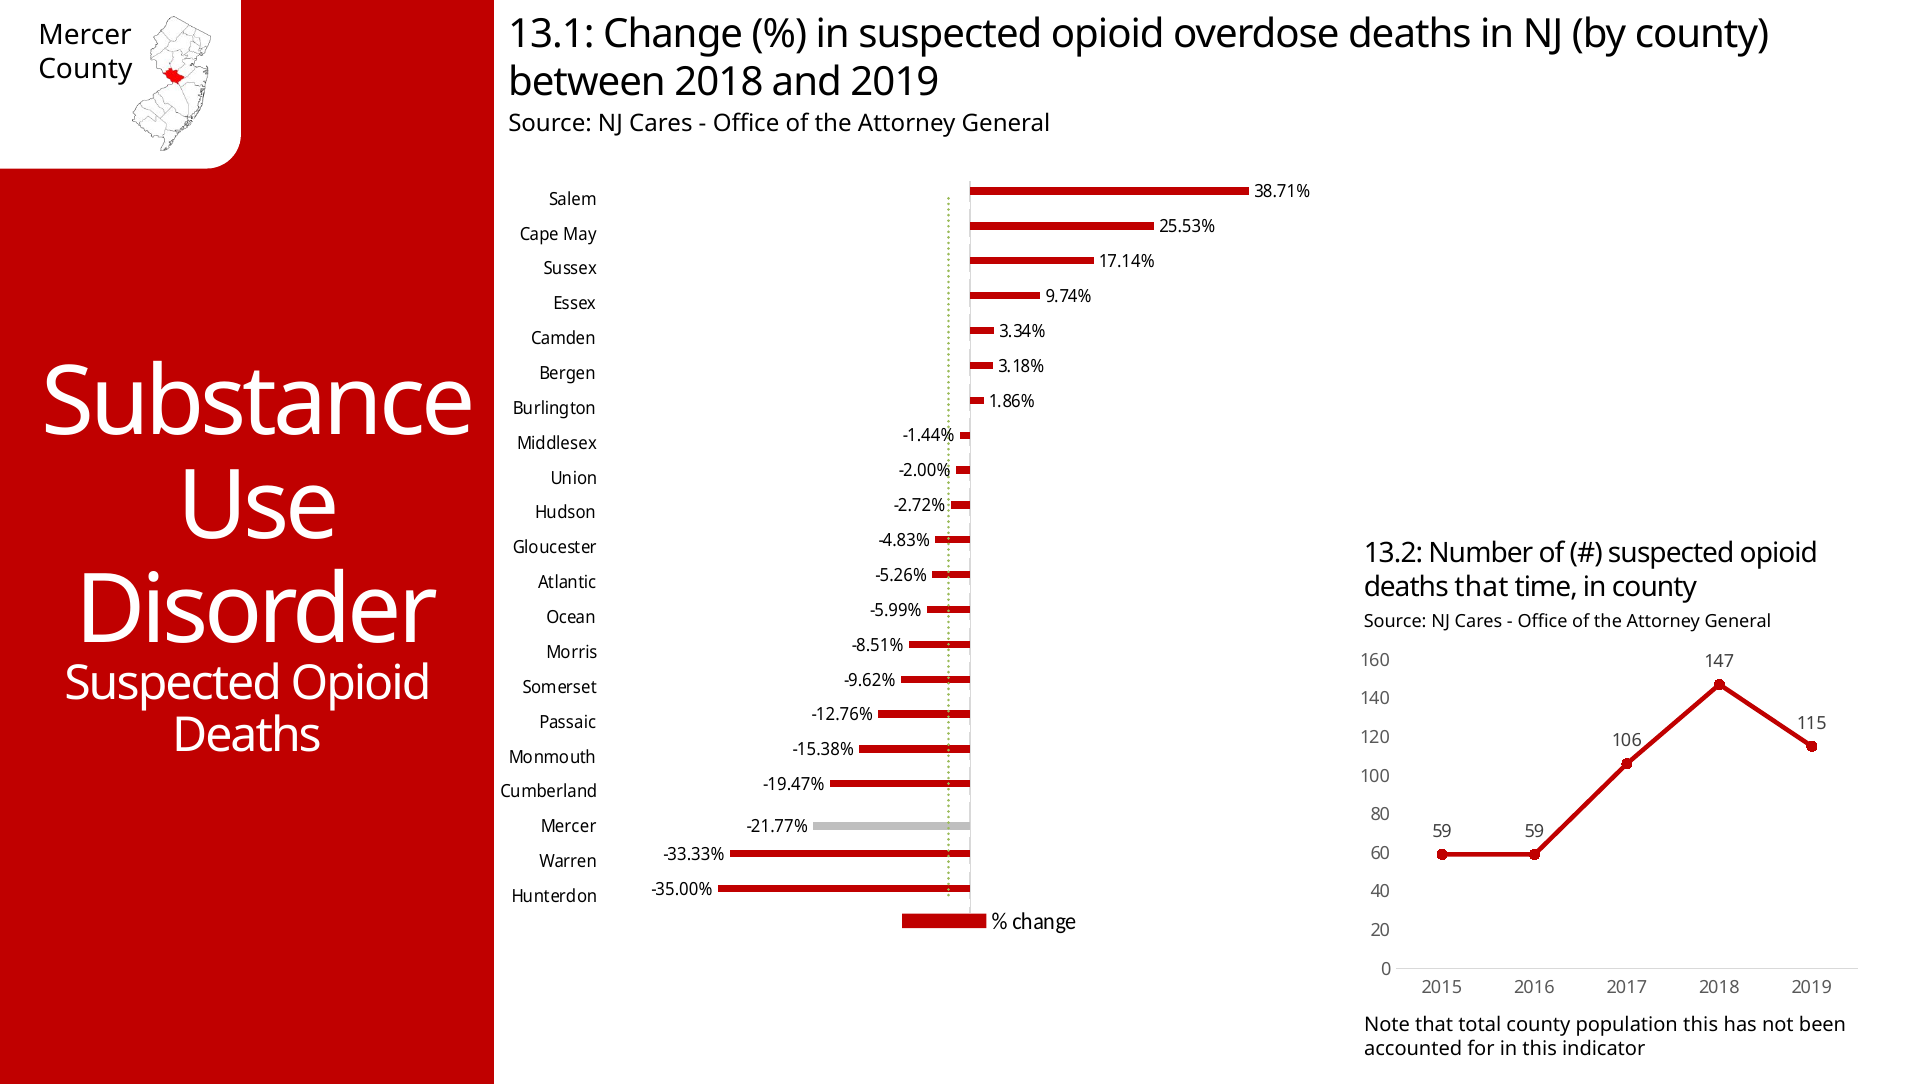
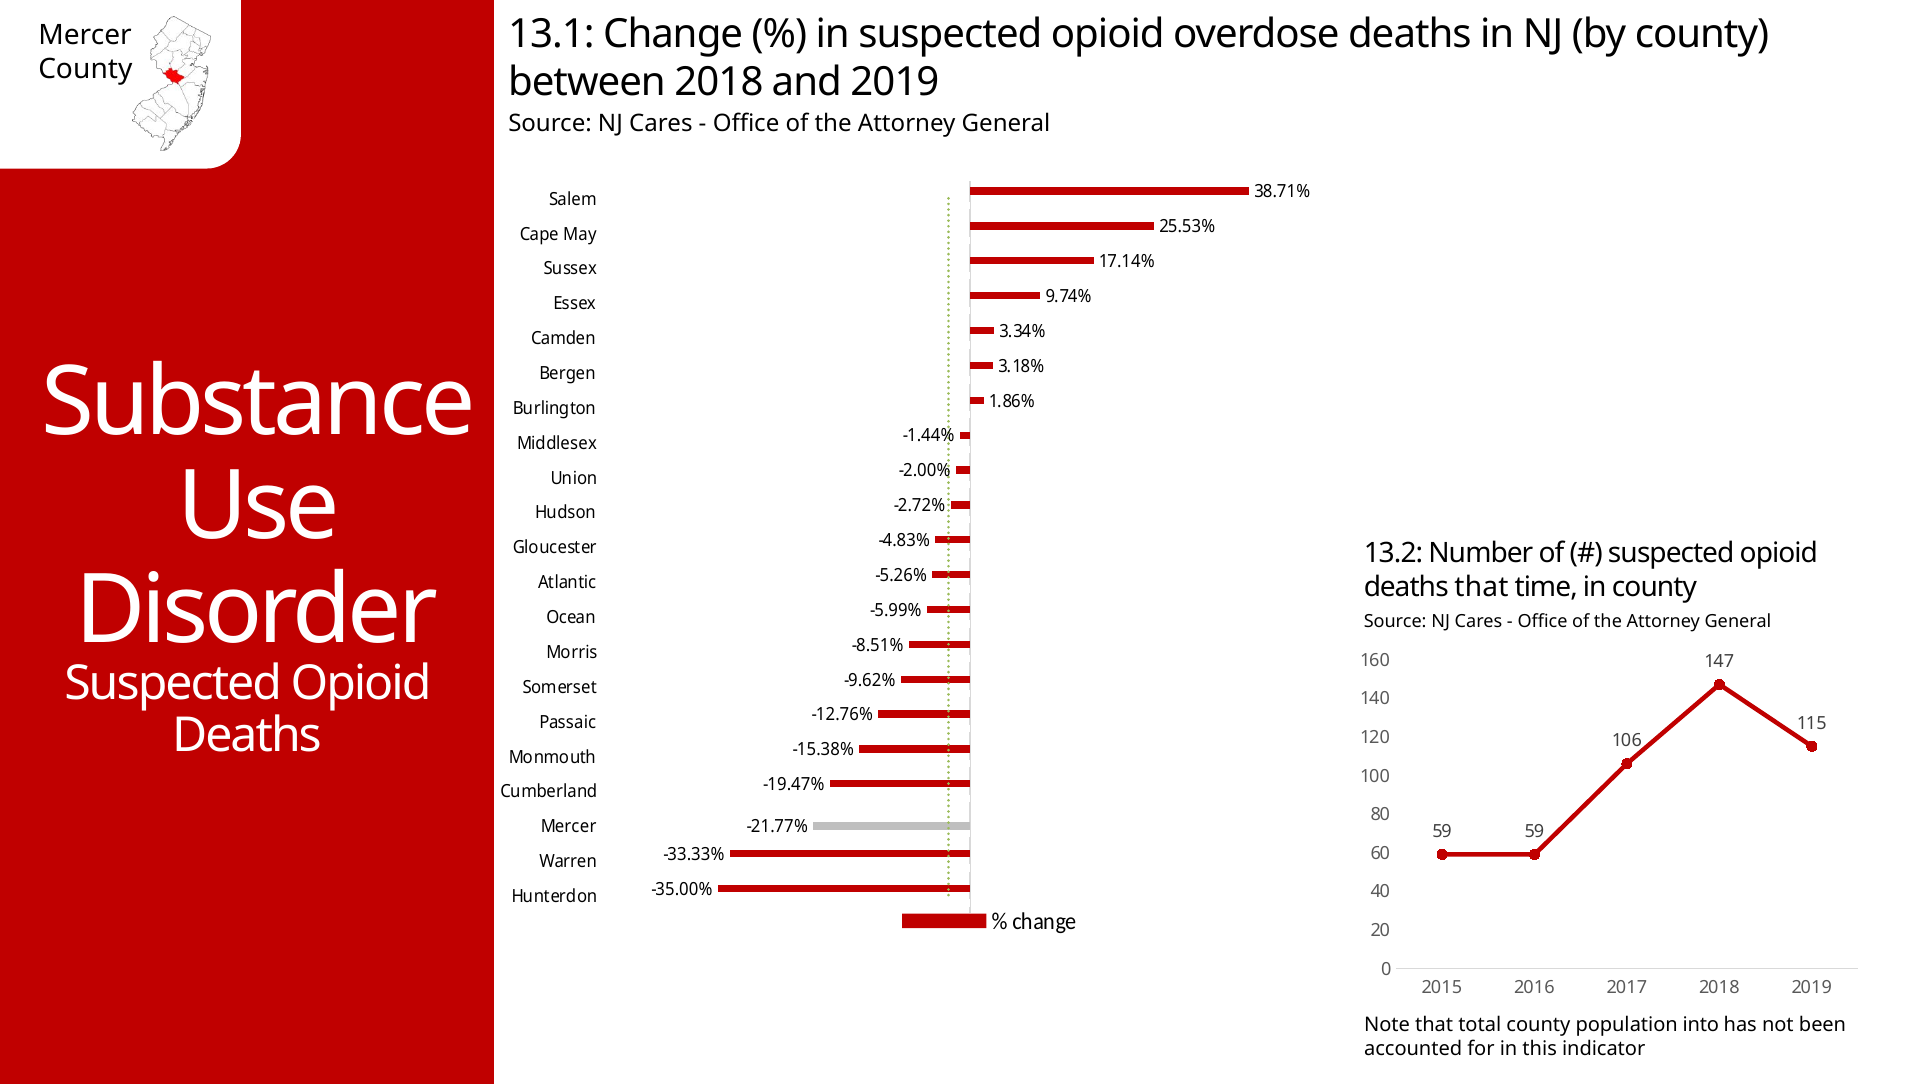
population this: this -> into
